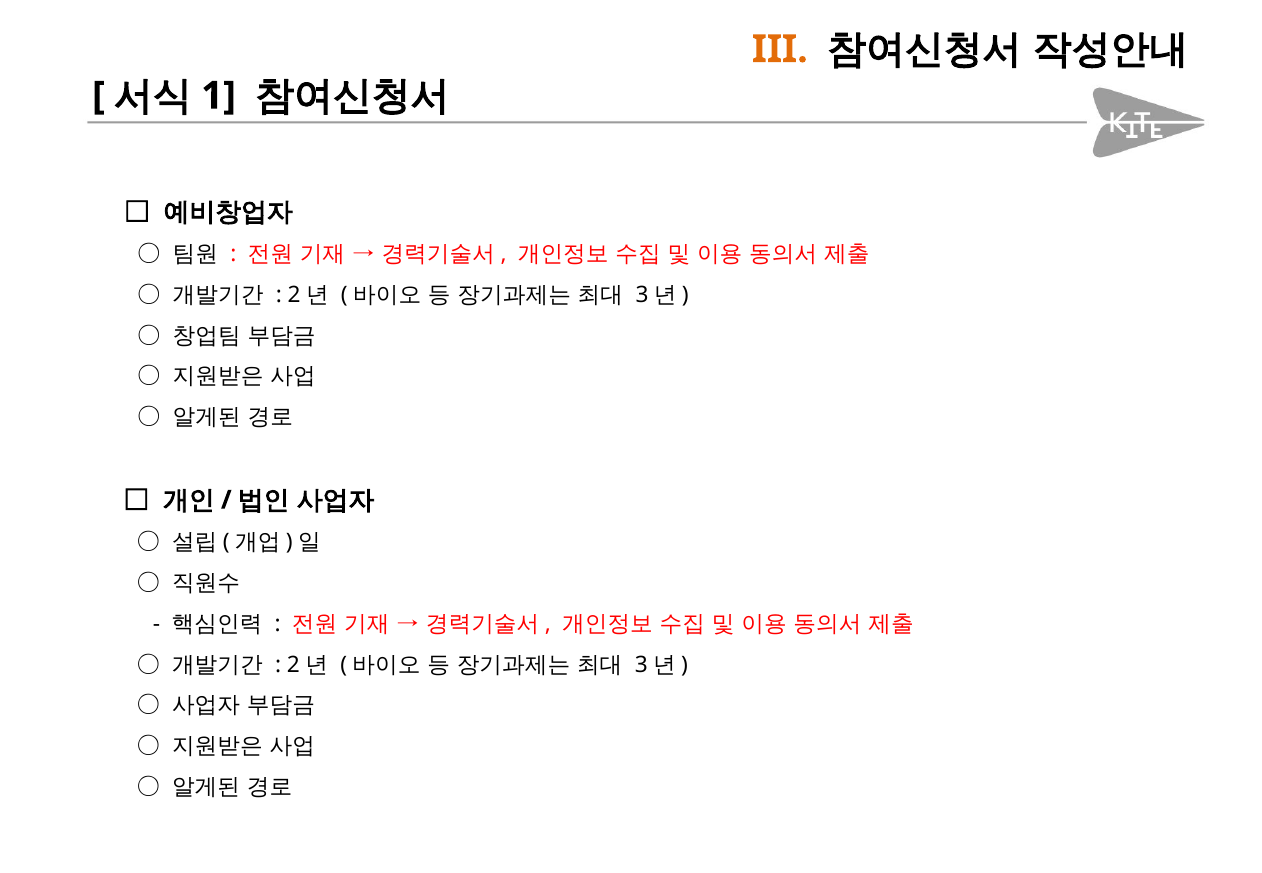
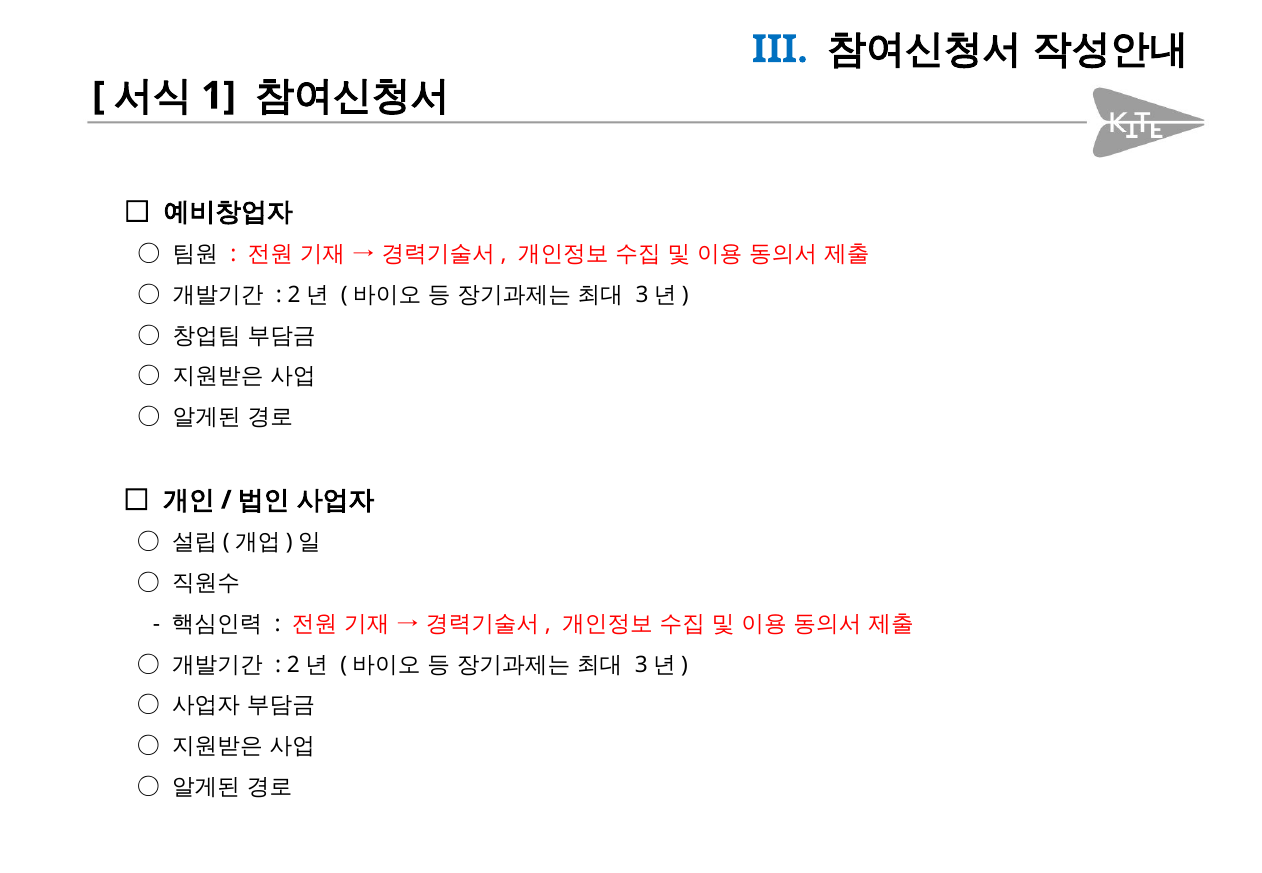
III colour: orange -> blue
